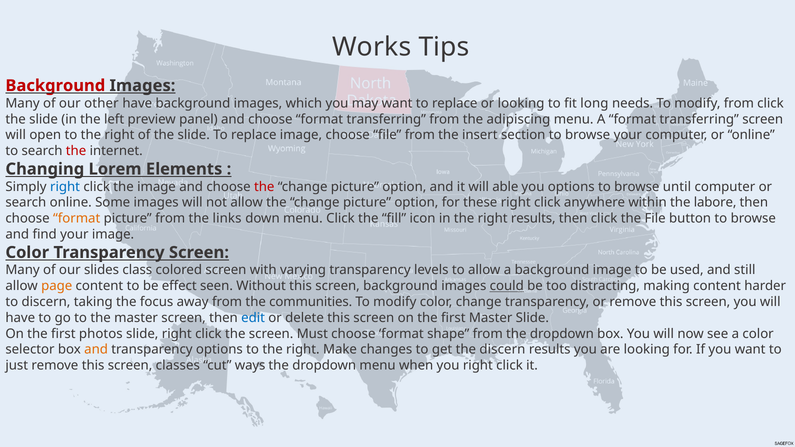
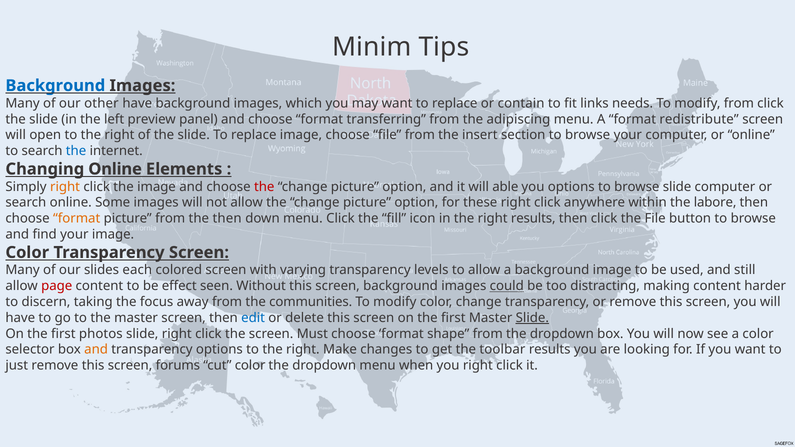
Works: Works -> Minim
Background at (55, 86) colour: red -> blue
or looking: looking -> contain
long: long -> links
A format transferring: transferring -> redistribute
the at (76, 151) colour: red -> blue
Changing Lorem: Lorem -> Online
right at (65, 187) colour: blue -> orange
browse until: until -> slide
the links: links -> then
class: class -> each
page colour: orange -> red
Slide at (532, 318) underline: none -> present
the discern: discern -> toolbar
classes: classes -> forums
cut ways: ways -> color
